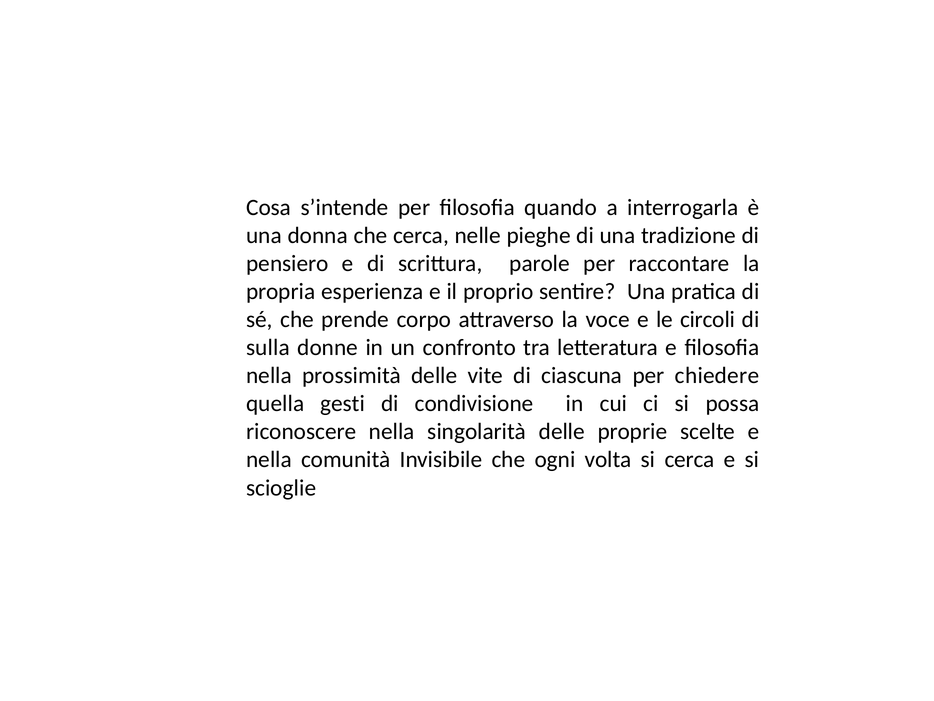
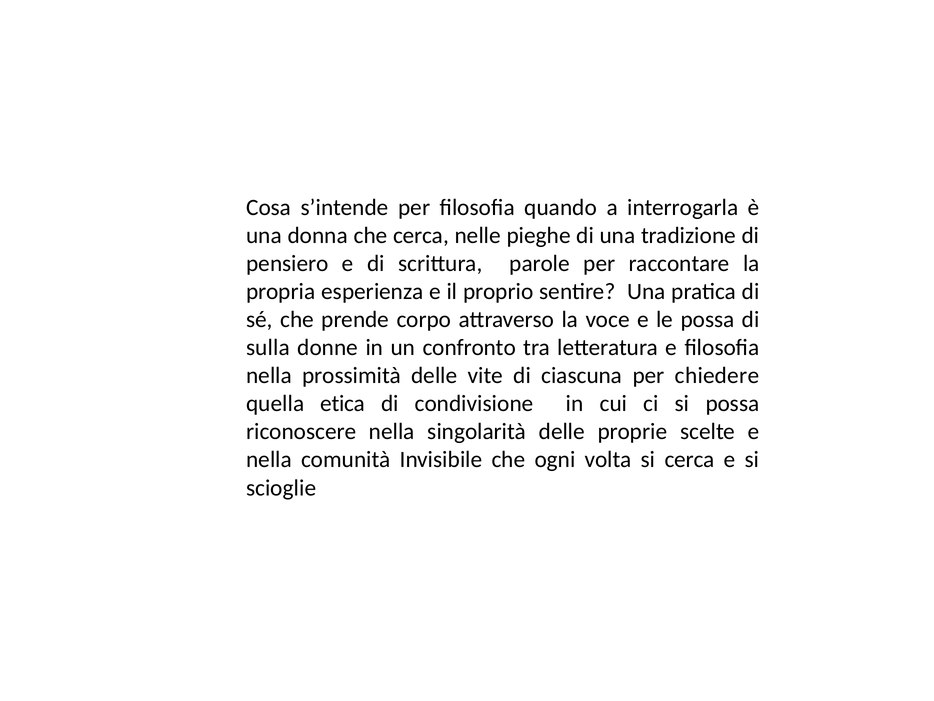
le circoli: circoli -> possa
gesti: gesti -> etica
